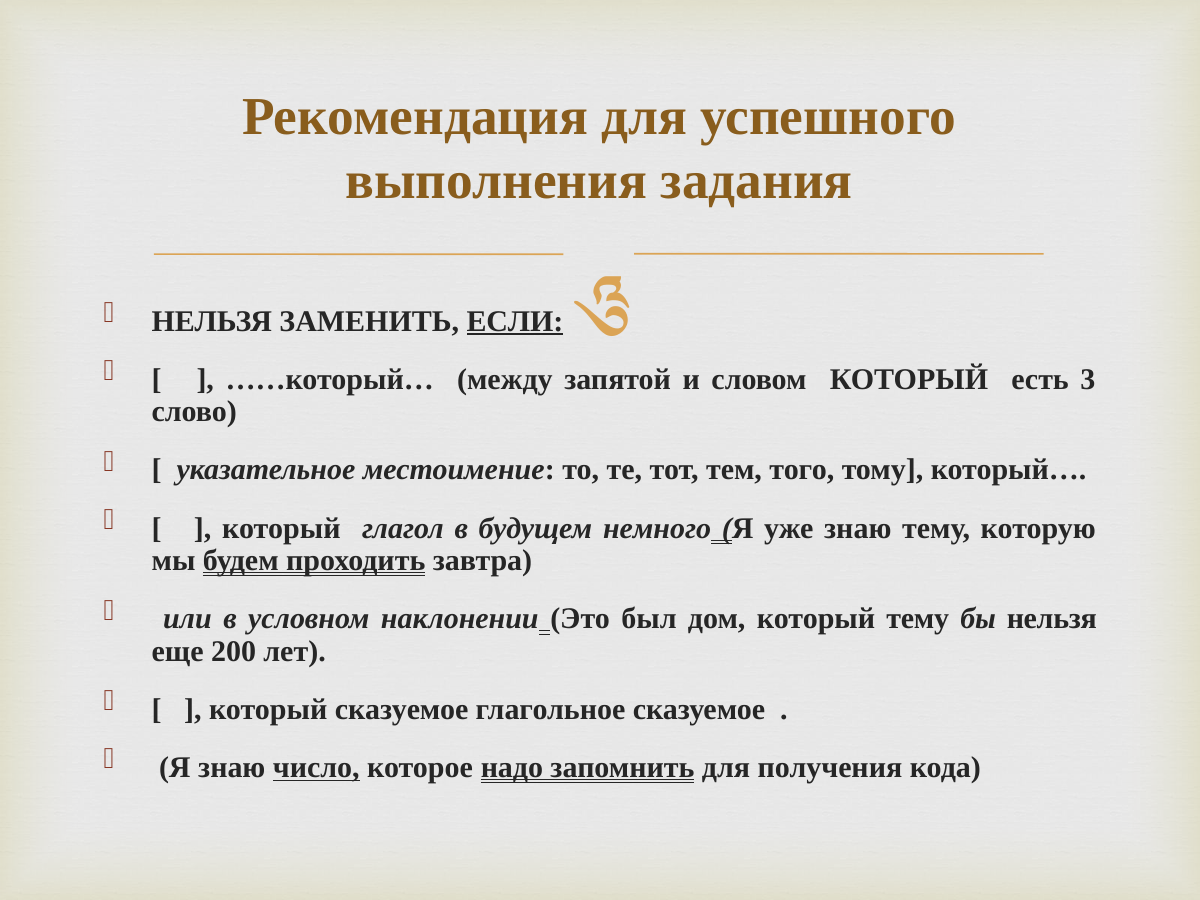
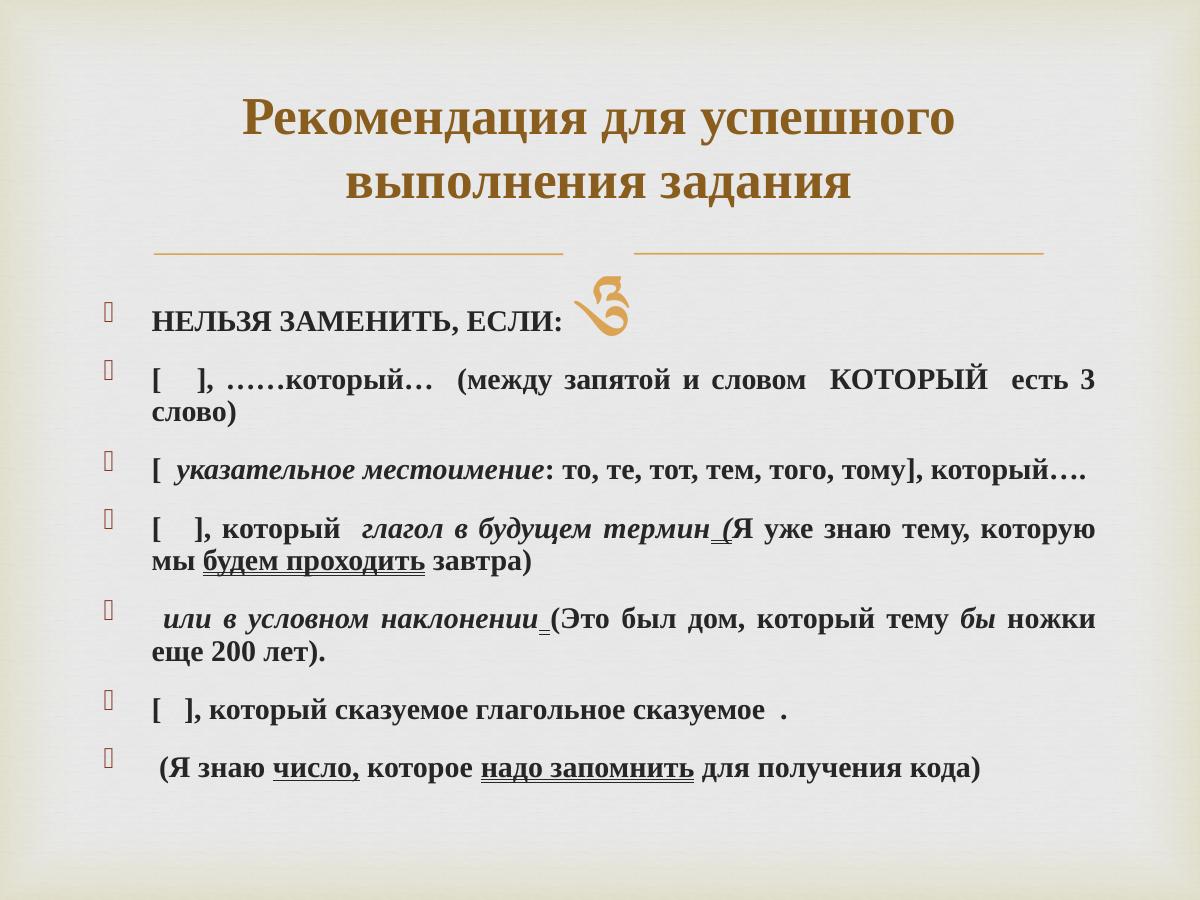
ЕСЛИ underline: present -> none
немного: немного -> термин
бы нельзя: нельзя -> ножки
